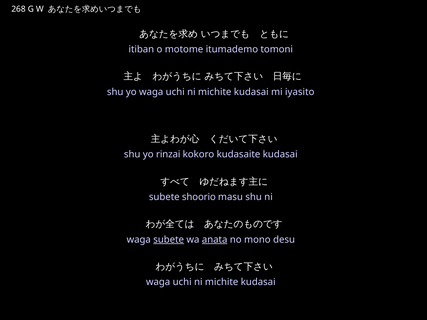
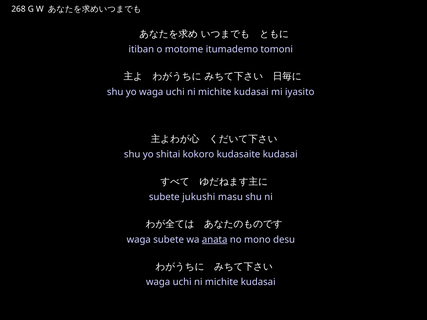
rinzai: rinzai -> shitai
shoorio: shoorio -> jukushi
subete at (169, 240) underline: present -> none
